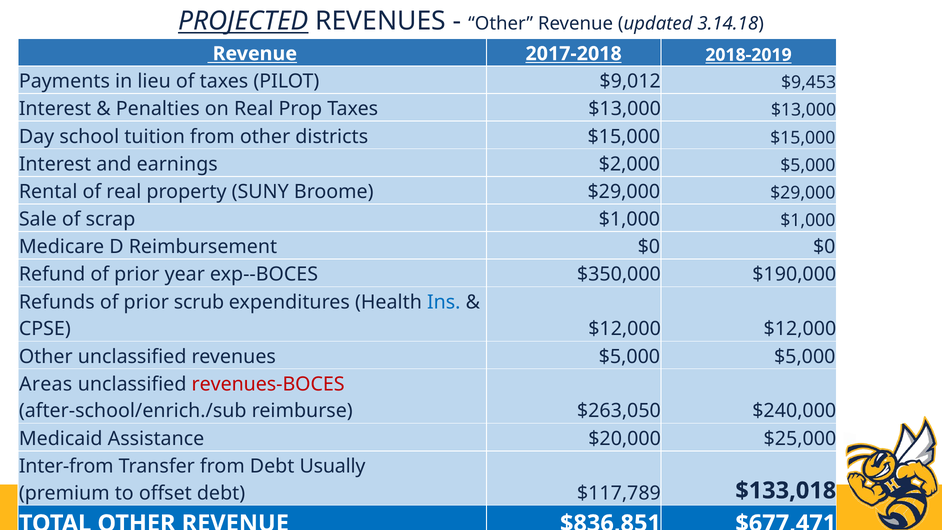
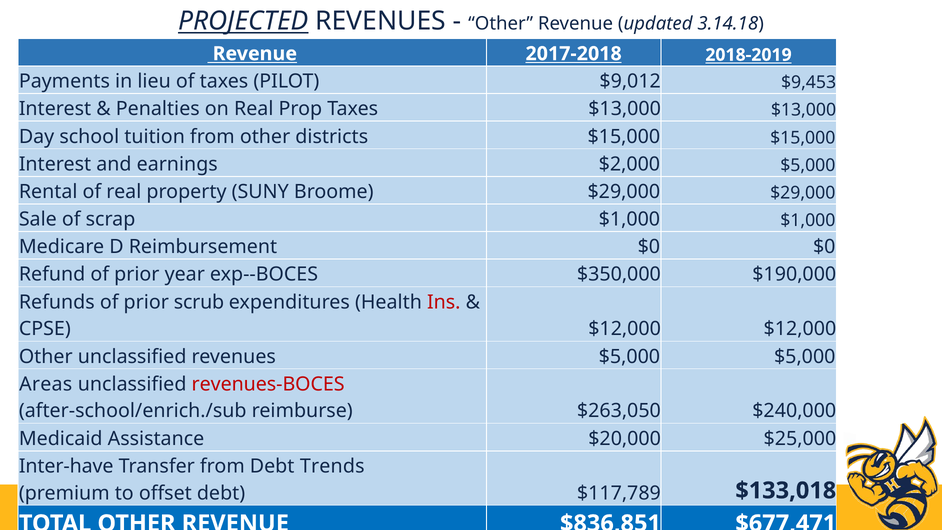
Ins colour: blue -> red
Inter-from: Inter-from -> Inter-have
Usually: Usually -> Trends
